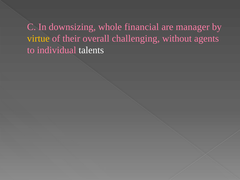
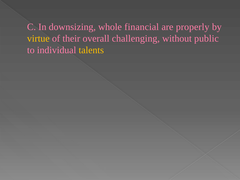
manager: manager -> properly
agents: agents -> public
talents colour: white -> yellow
